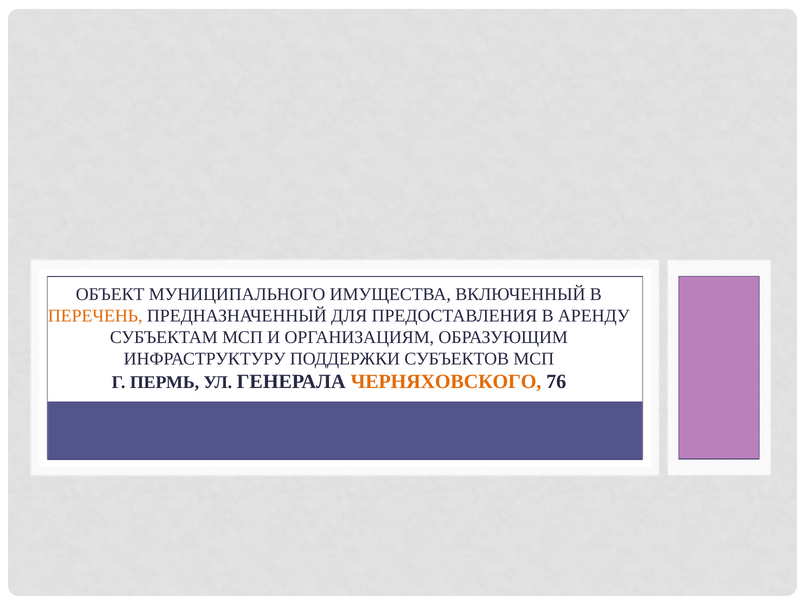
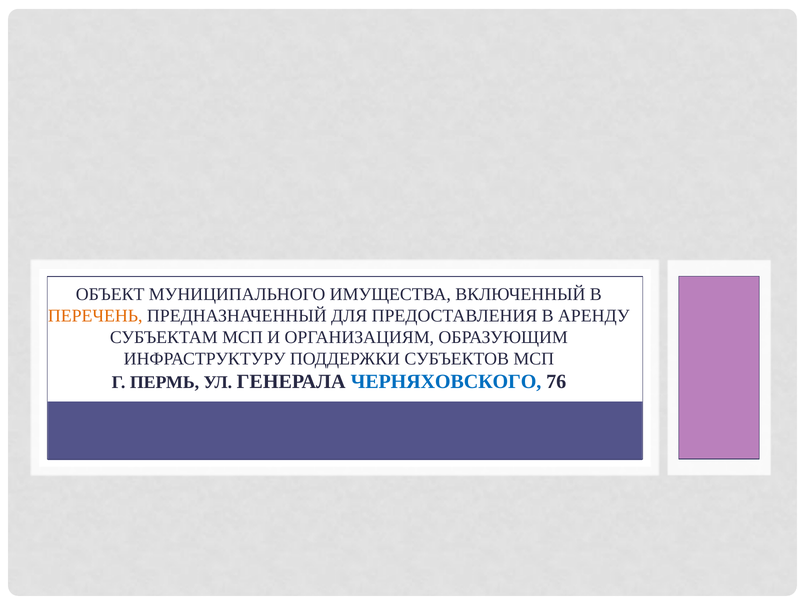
ЧЕРНЯХОВСКОГО colour: orange -> blue
